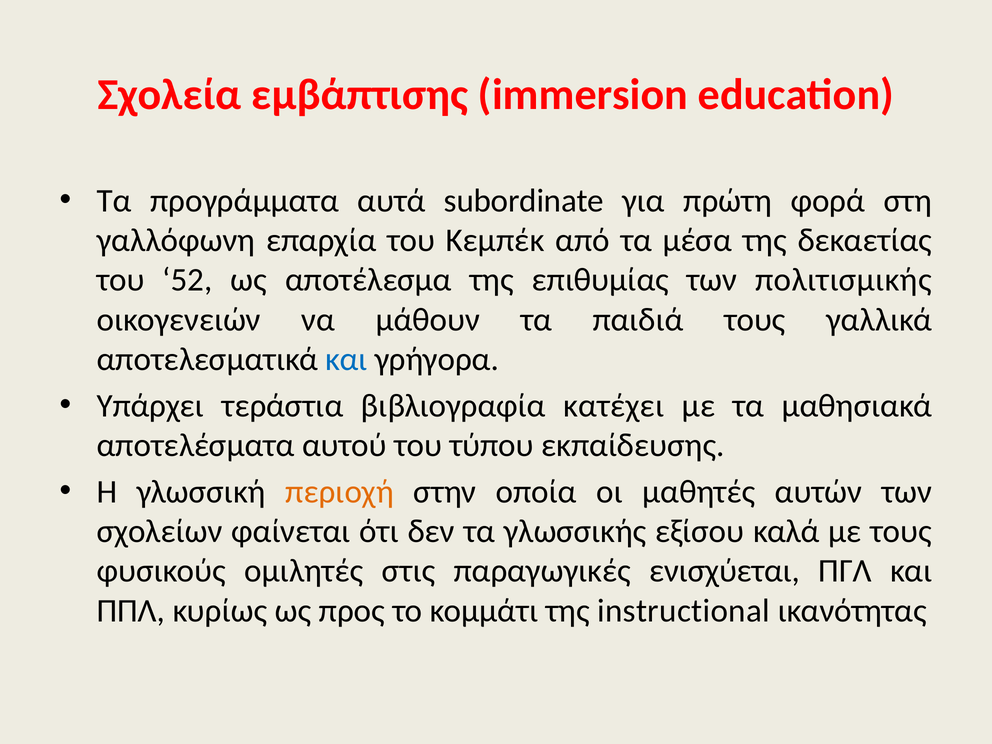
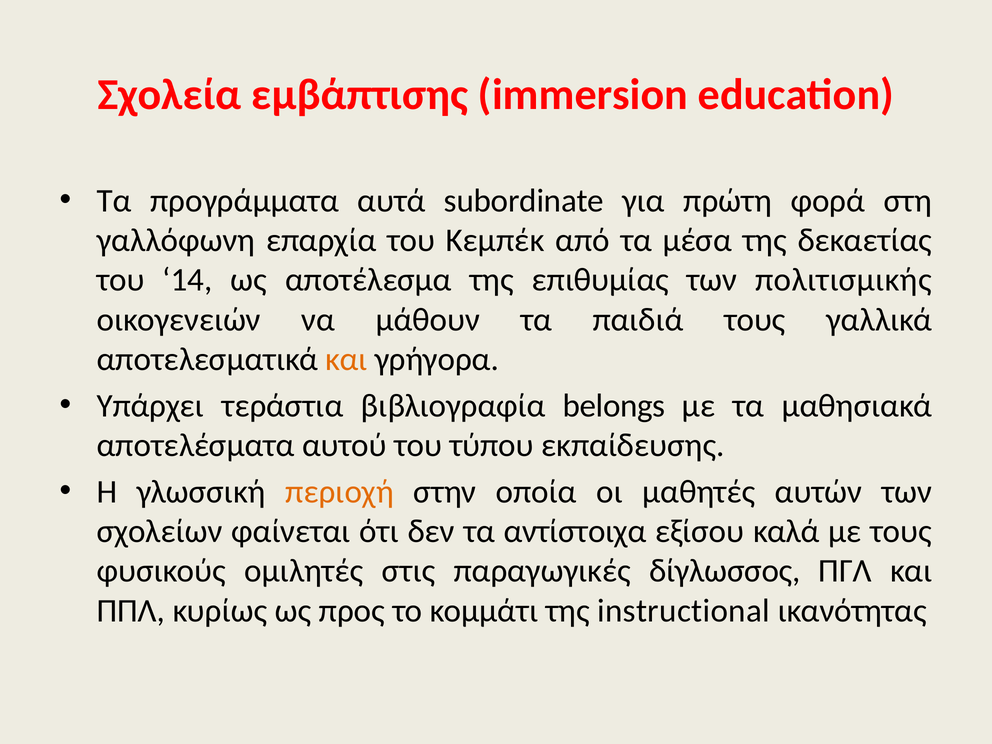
52: 52 -> 14
και at (346, 359) colour: blue -> orange
κατέχει: κατέχει -> belongs
γλωσσικής: γλωσσικής -> αντίστοιχα
ενισχύεται: ενισχύεται -> δίγλωσσος
